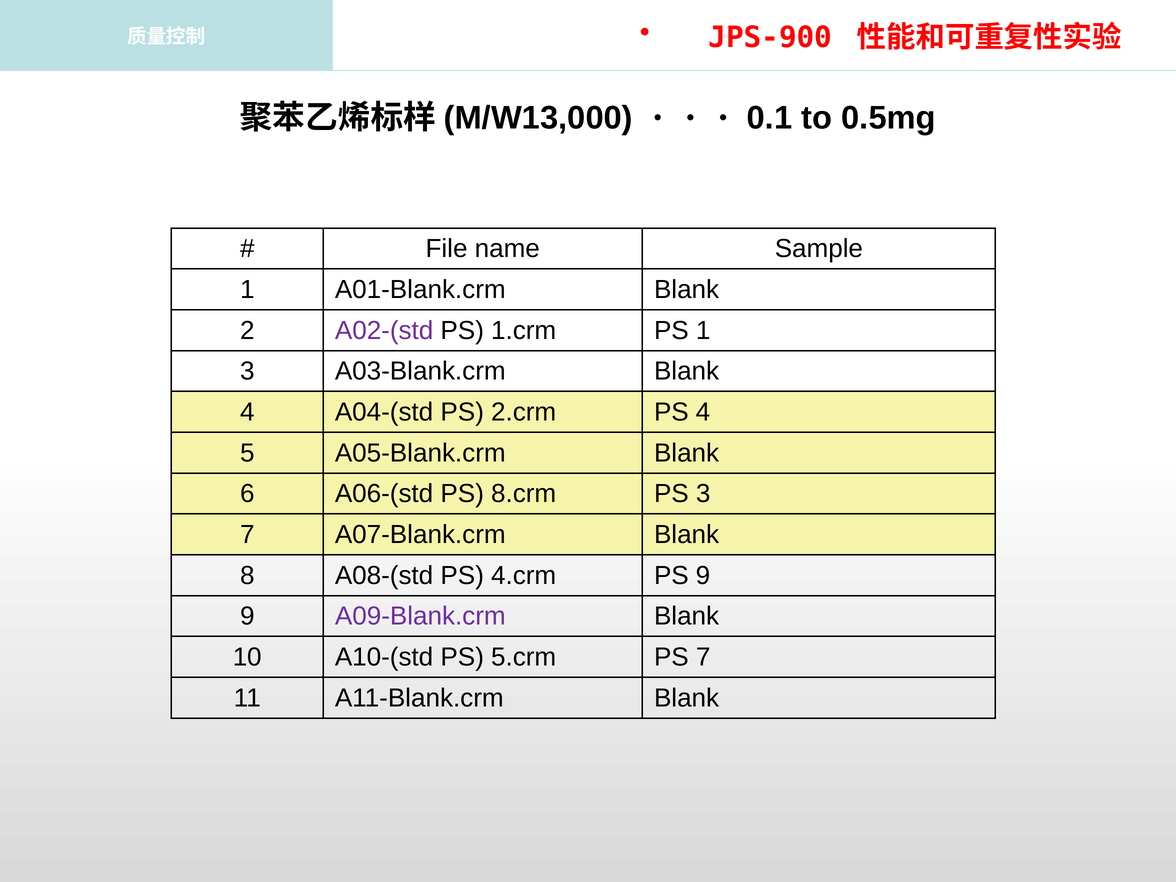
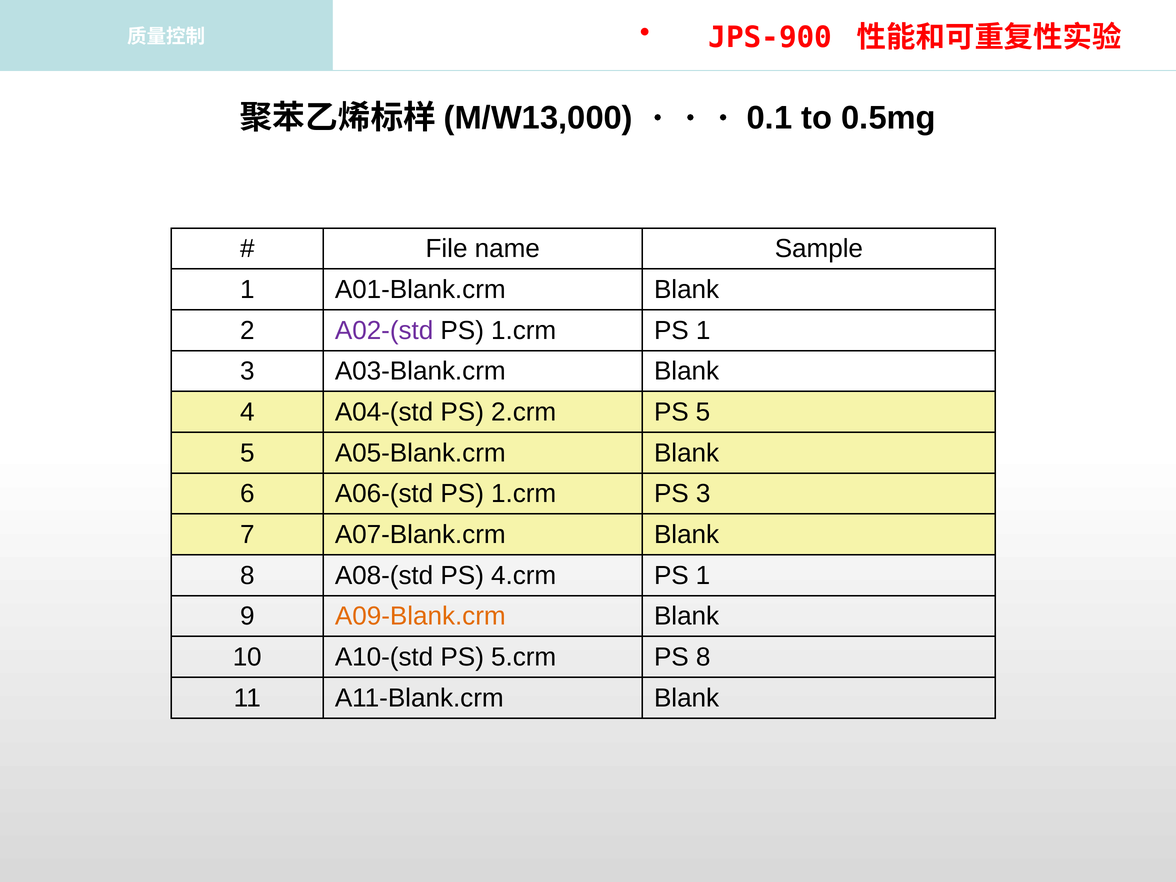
PS 4: 4 -> 5
A06-(std PS 8.crm: 8.crm -> 1.crm
4.crm PS 9: 9 -> 1
A09-Blank.crm colour: purple -> orange
PS 7: 7 -> 8
